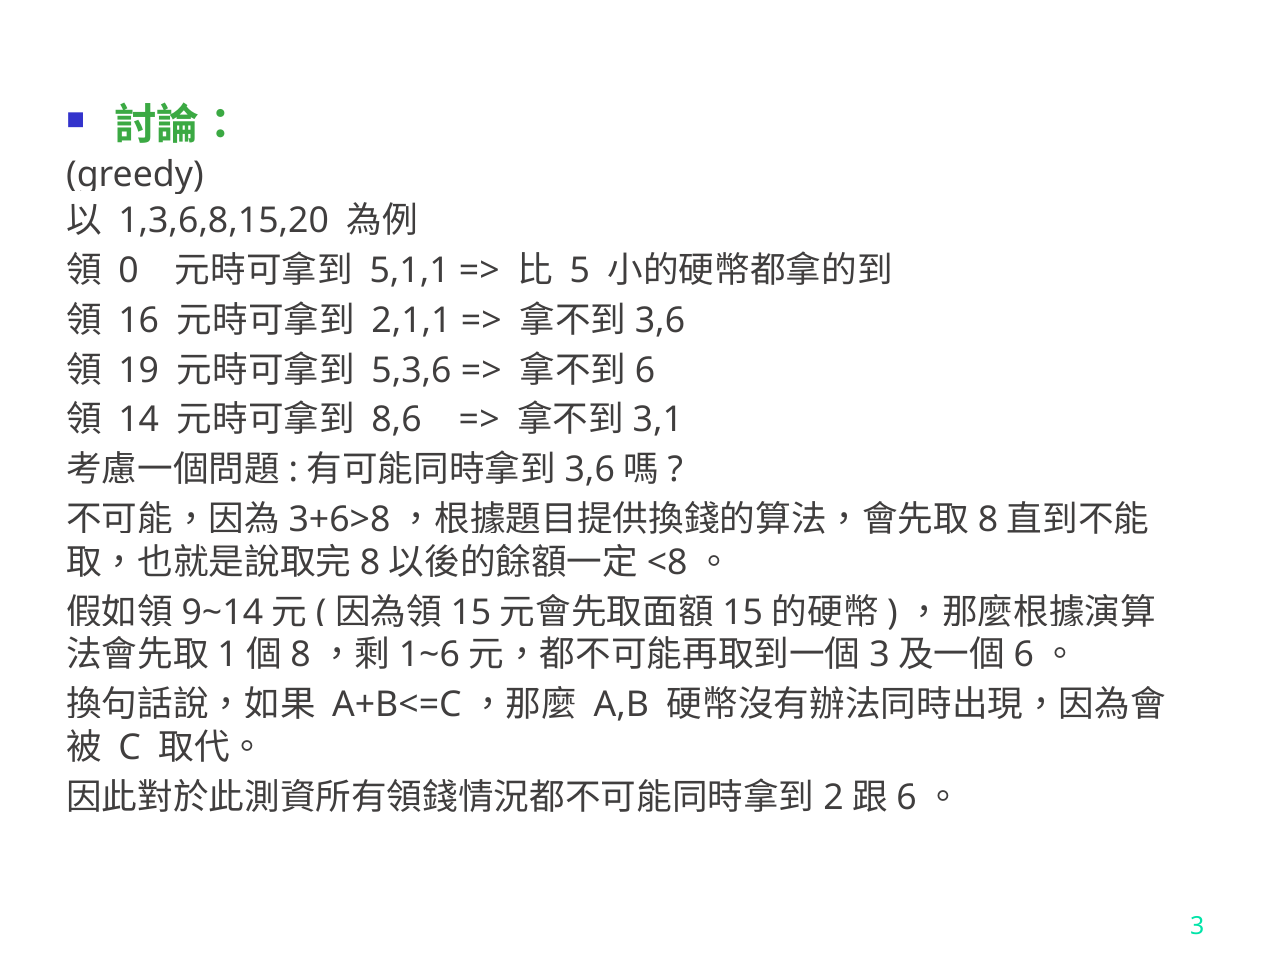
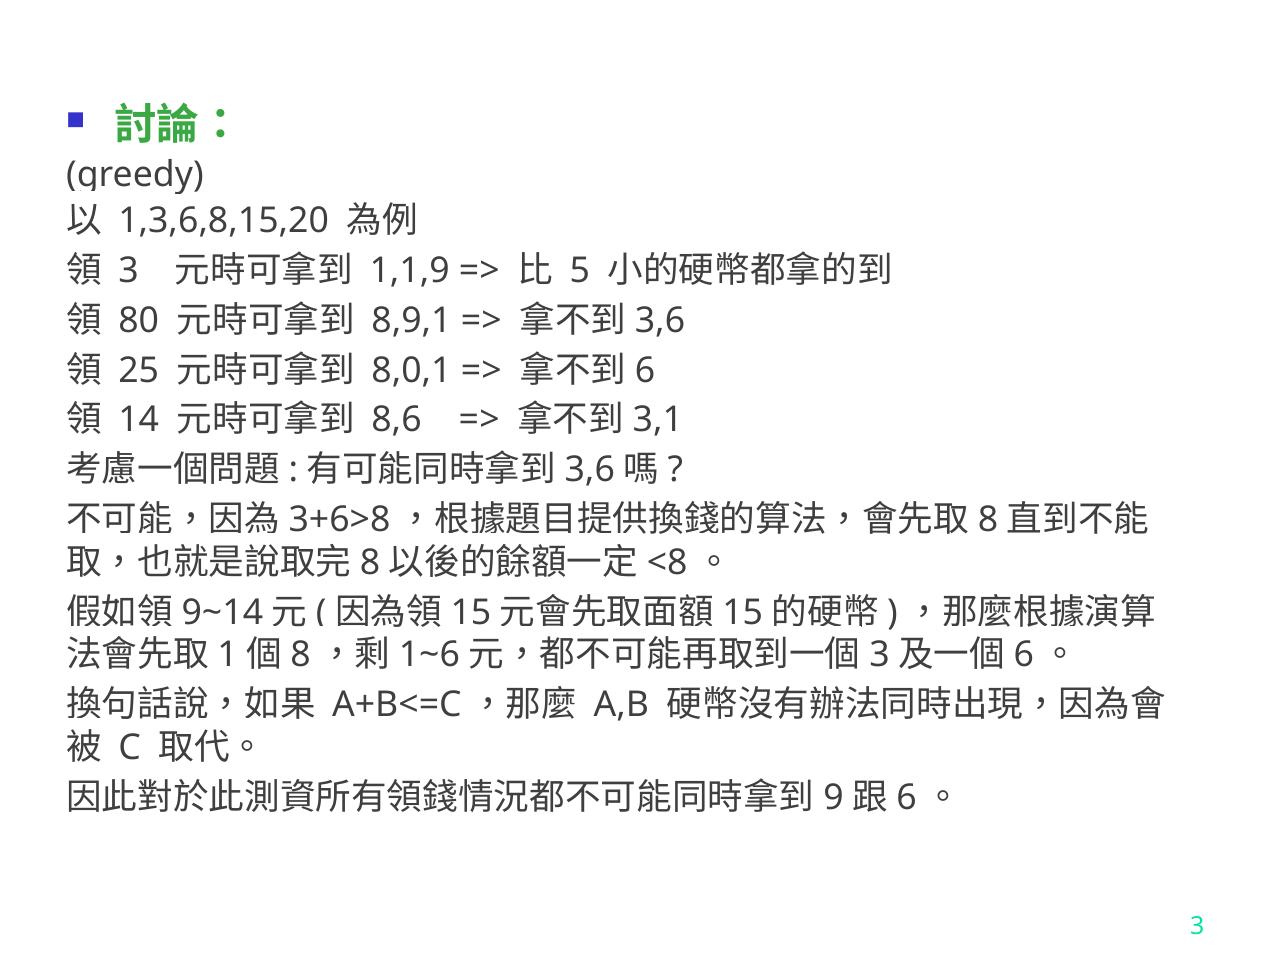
0 at (128, 271): 0 -> 3
5,1,1: 5,1,1 -> 1,1,9
16: 16 -> 80
2,1,1: 2,1,1 -> 8,9,1
19: 19 -> 25
5,3,6: 5,3,6 -> 8,0,1
2: 2 -> 9
